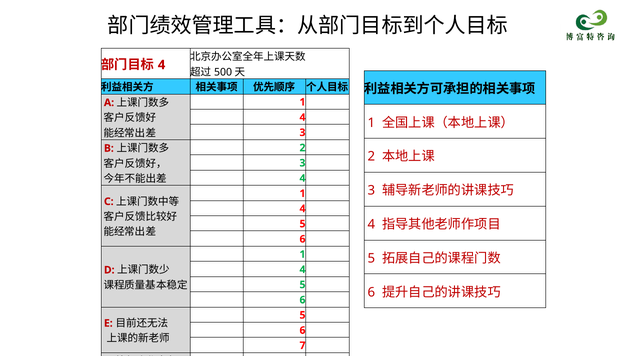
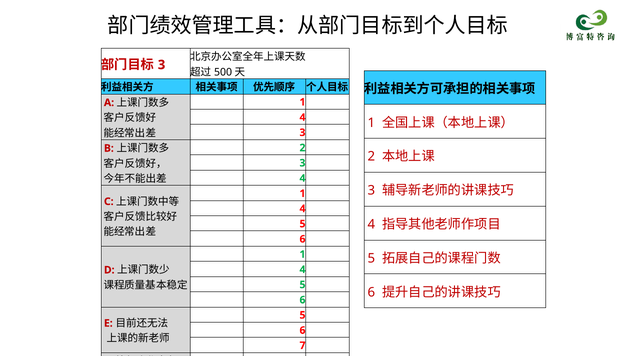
4 at (162, 65): 4 -> 3
